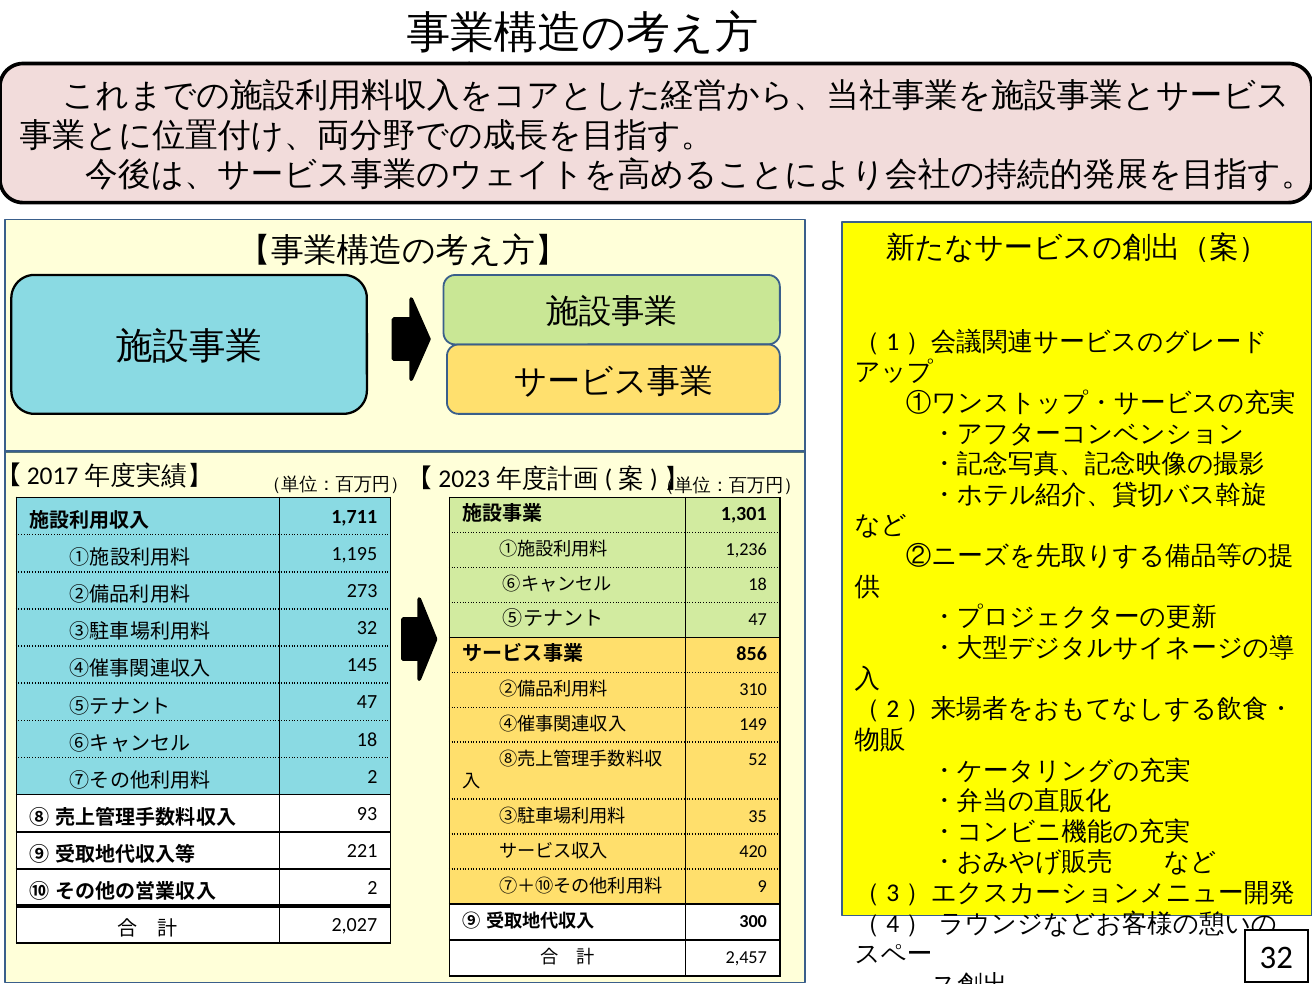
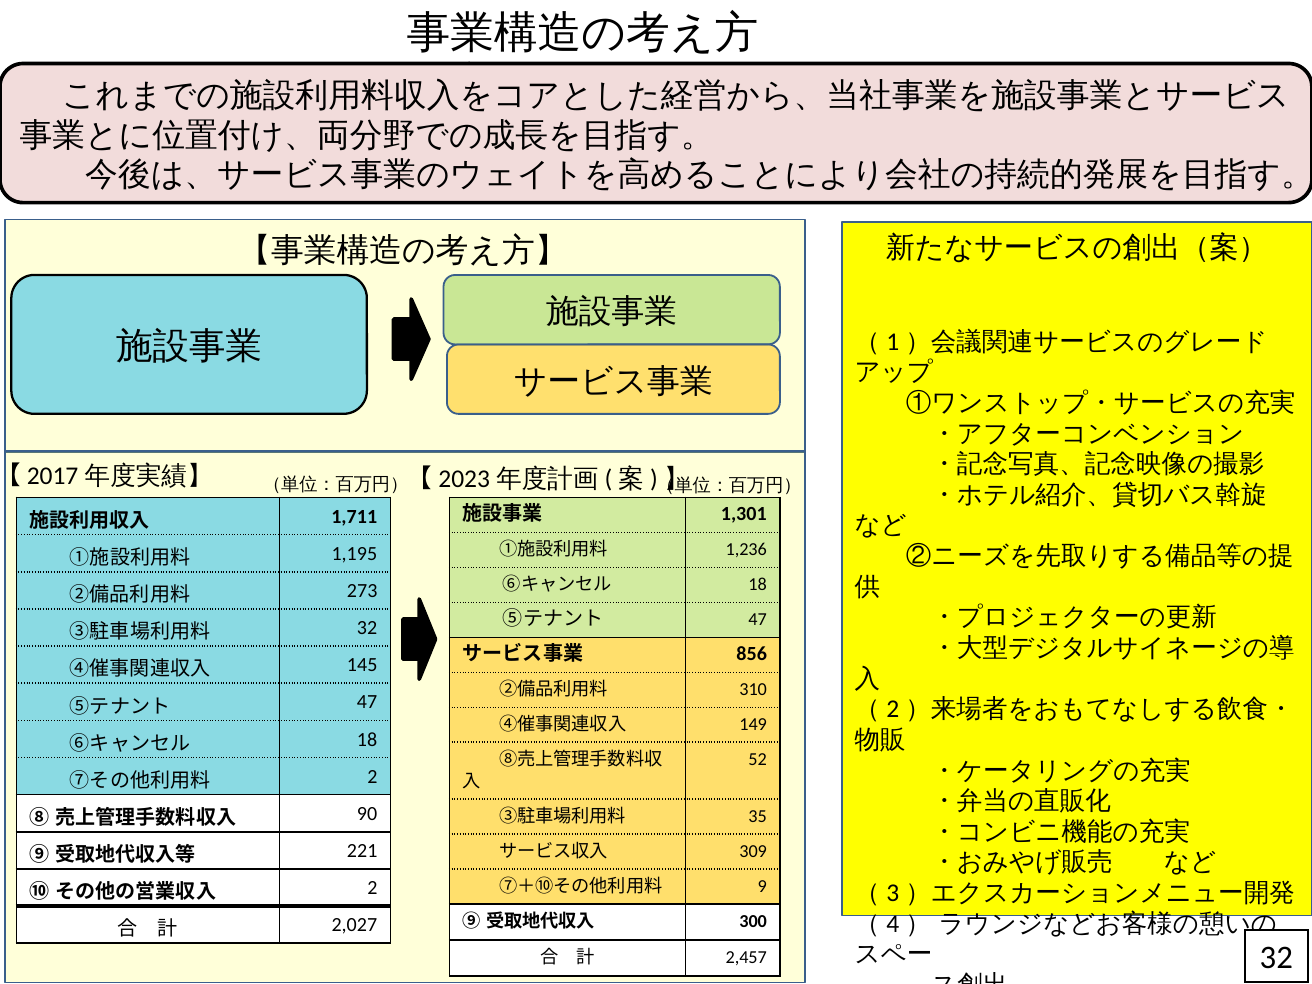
93: 93 -> 90
420: 420 -> 309
